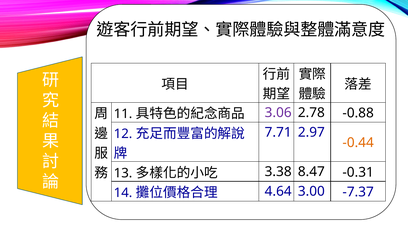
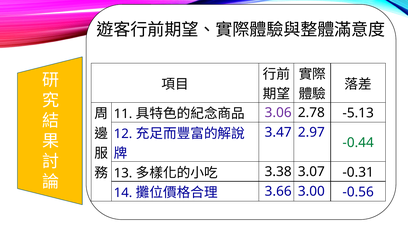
-0.88: -0.88 -> -5.13
7.71: 7.71 -> 3.47
-0.44 colour: orange -> green
8.47: 8.47 -> 3.07
4.64: 4.64 -> 3.66
-7.37: -7.37 -> -0.56
